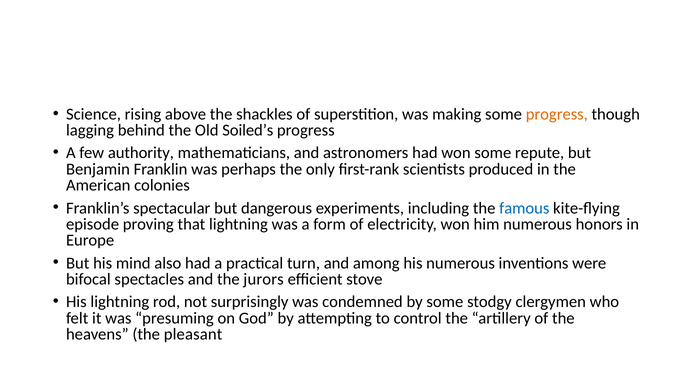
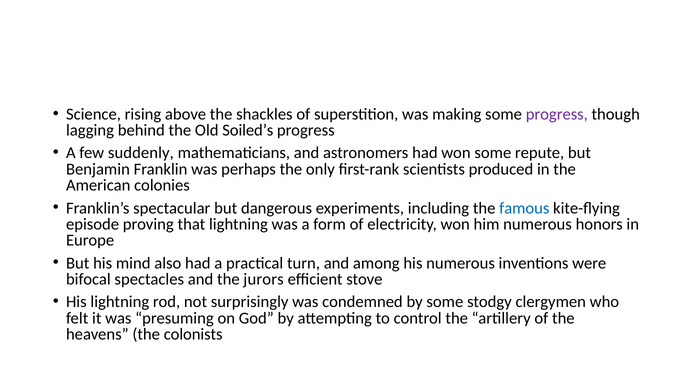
progress at (557, 114) colour: orange -> purple
authority: authority -> suddenly
pleasant: pleasant -> colonists
